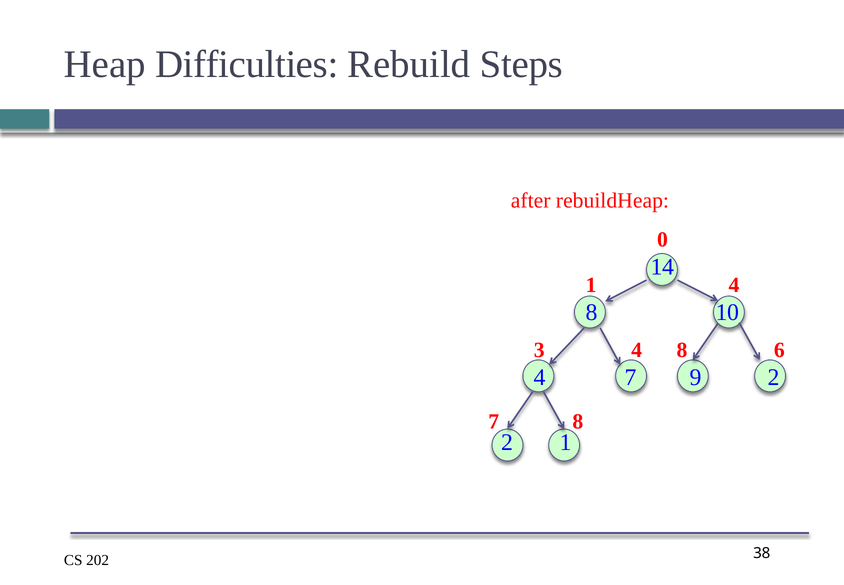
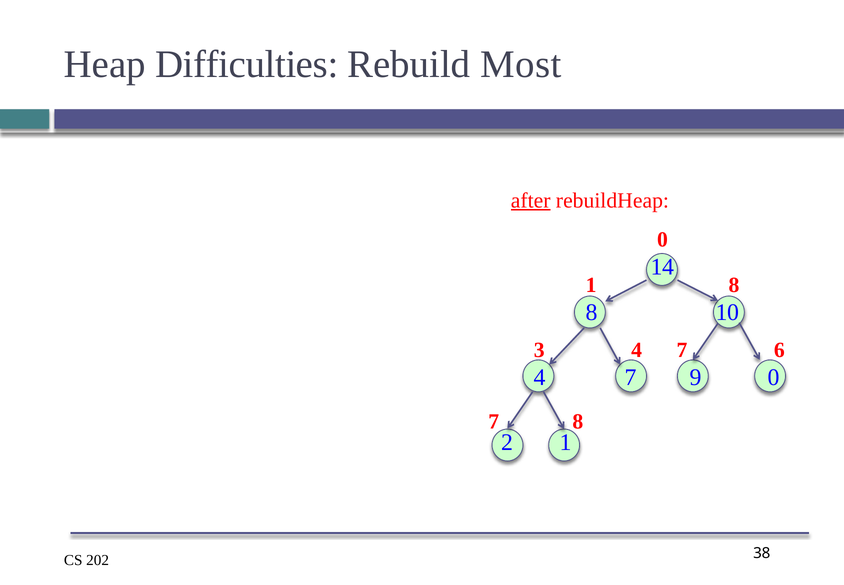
Steps: Steps -> Most
after underline: none -> present
1 4: 4 -> 8
4 8: 8 -> 7
9 2: 2 -> 0
